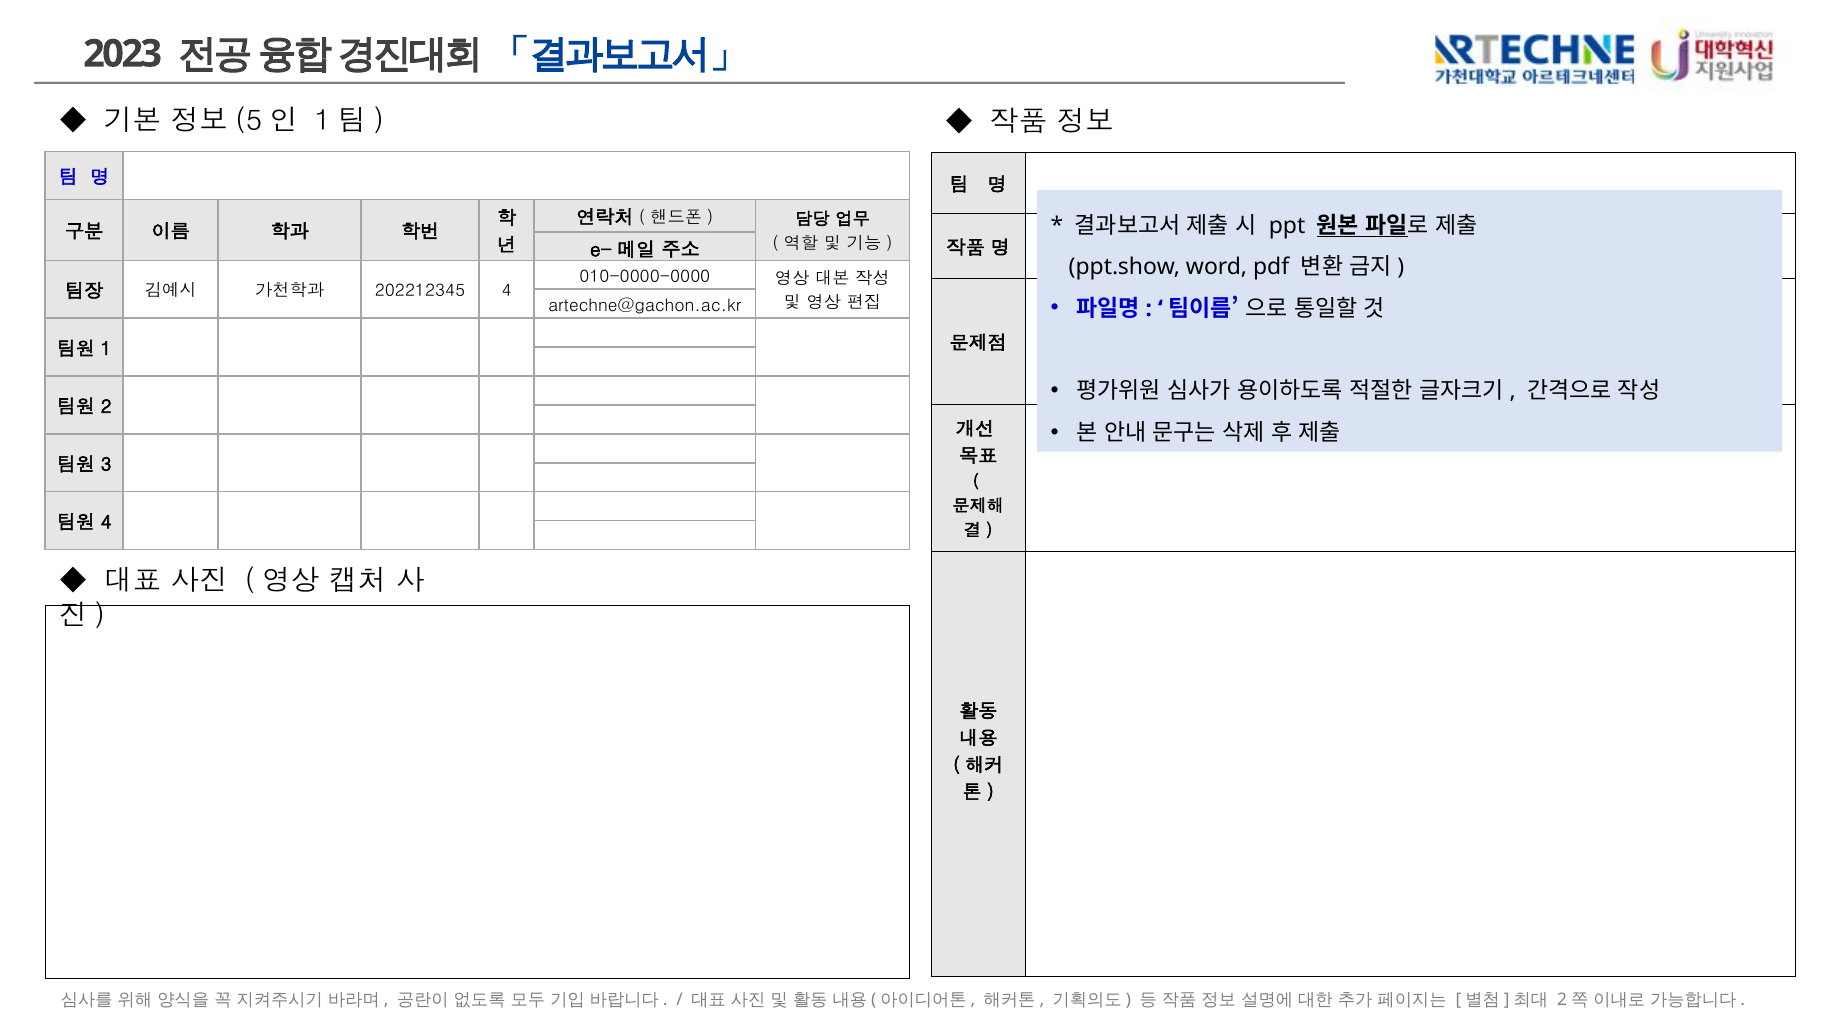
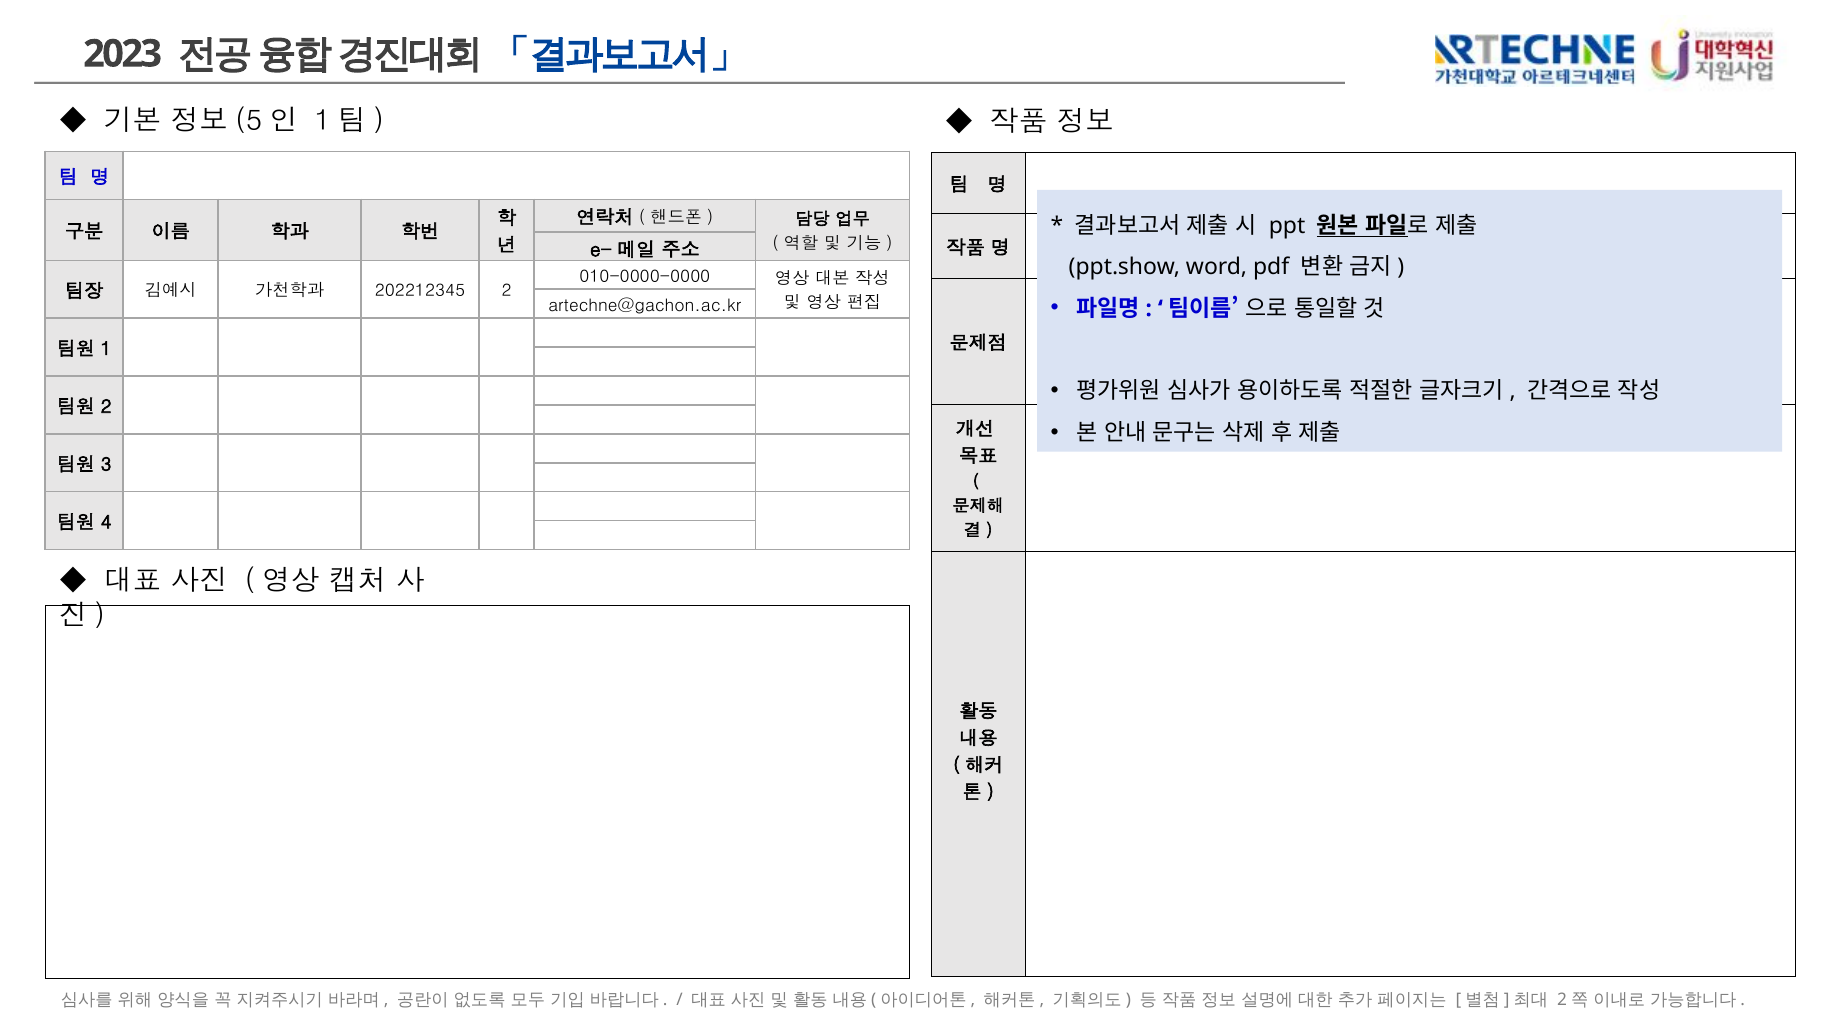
202212345 4: 4 -> 2
